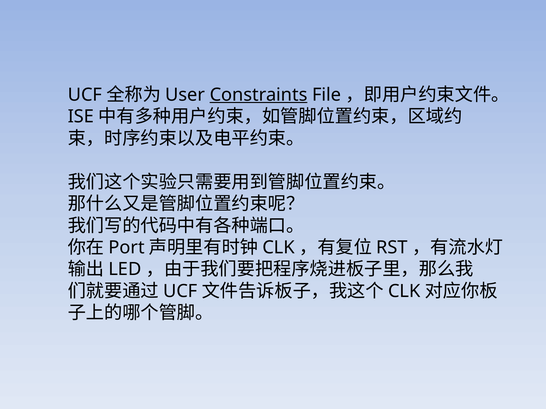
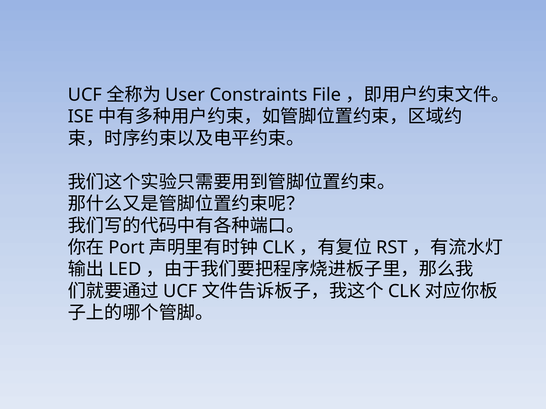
Constraints underline: present -> none
